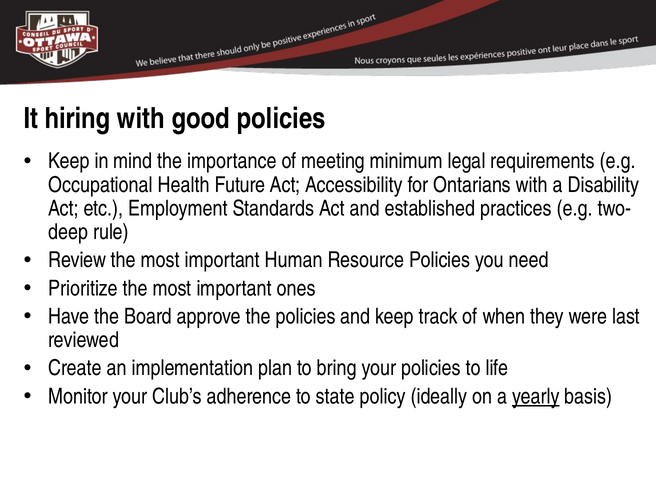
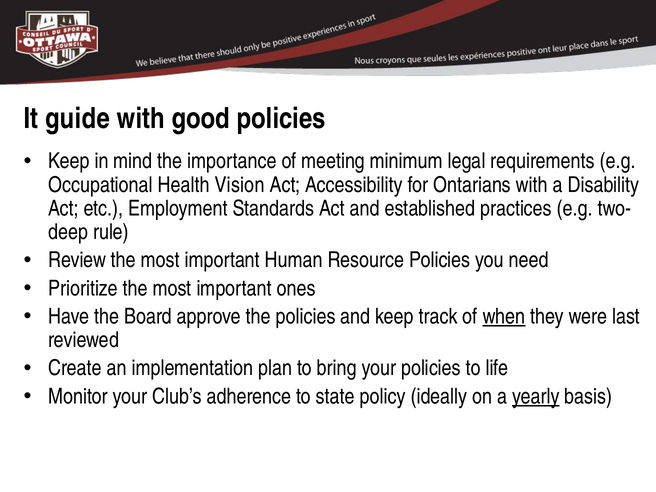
hiring: hiring -> guide
Future: Future -> Vision
when underline: none -> present
